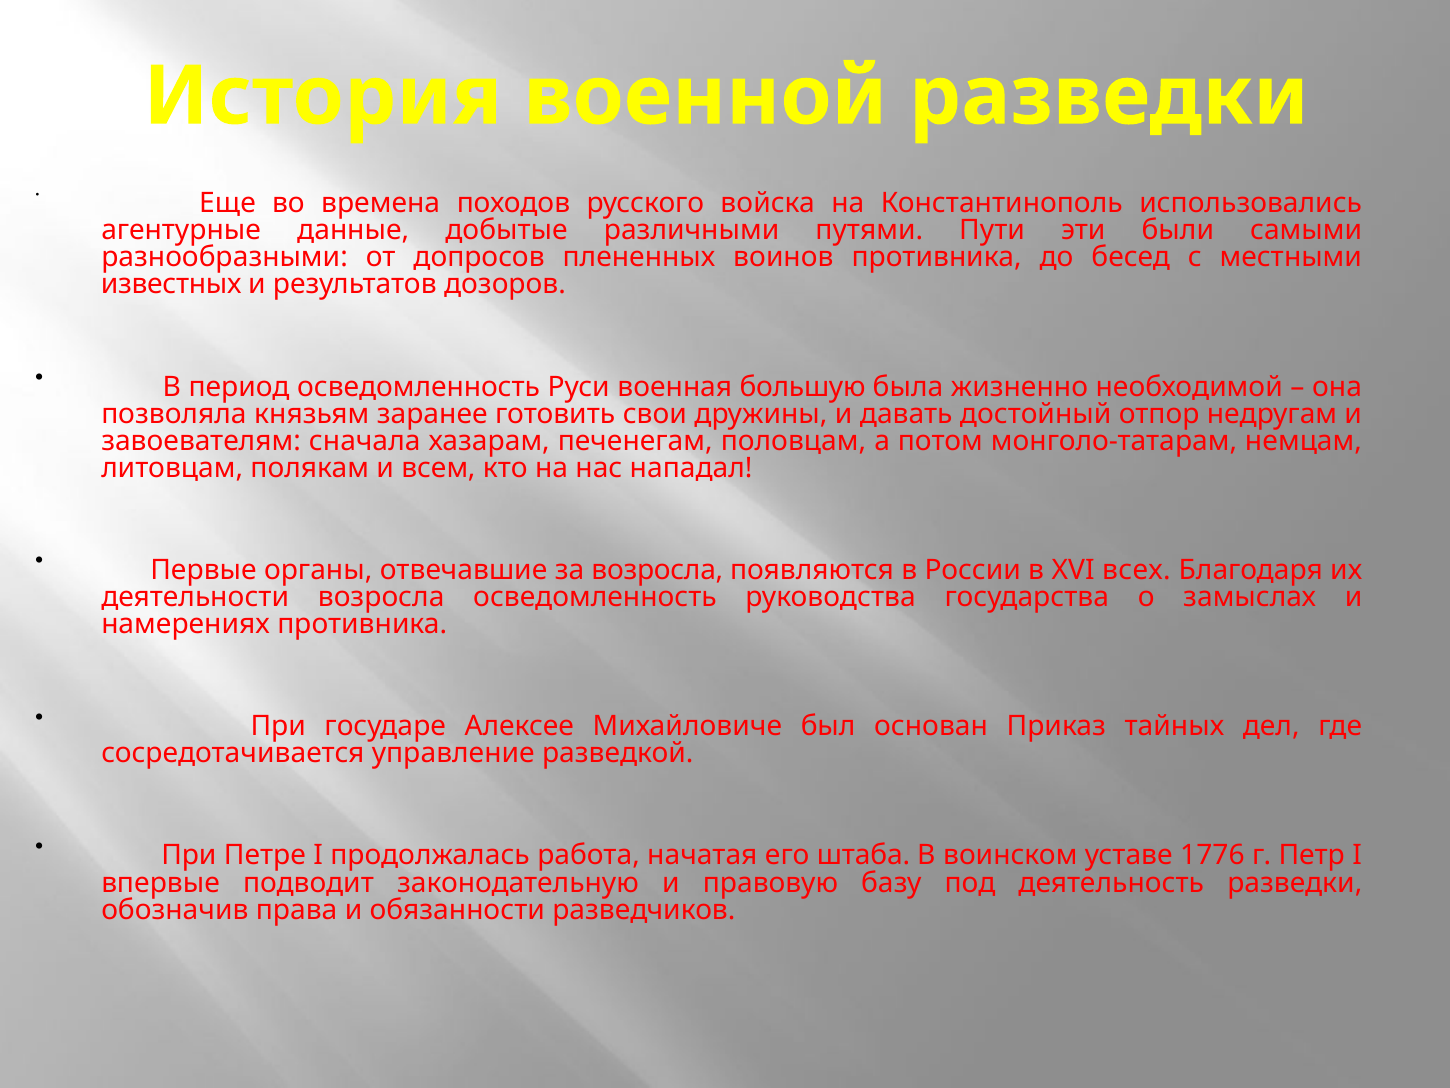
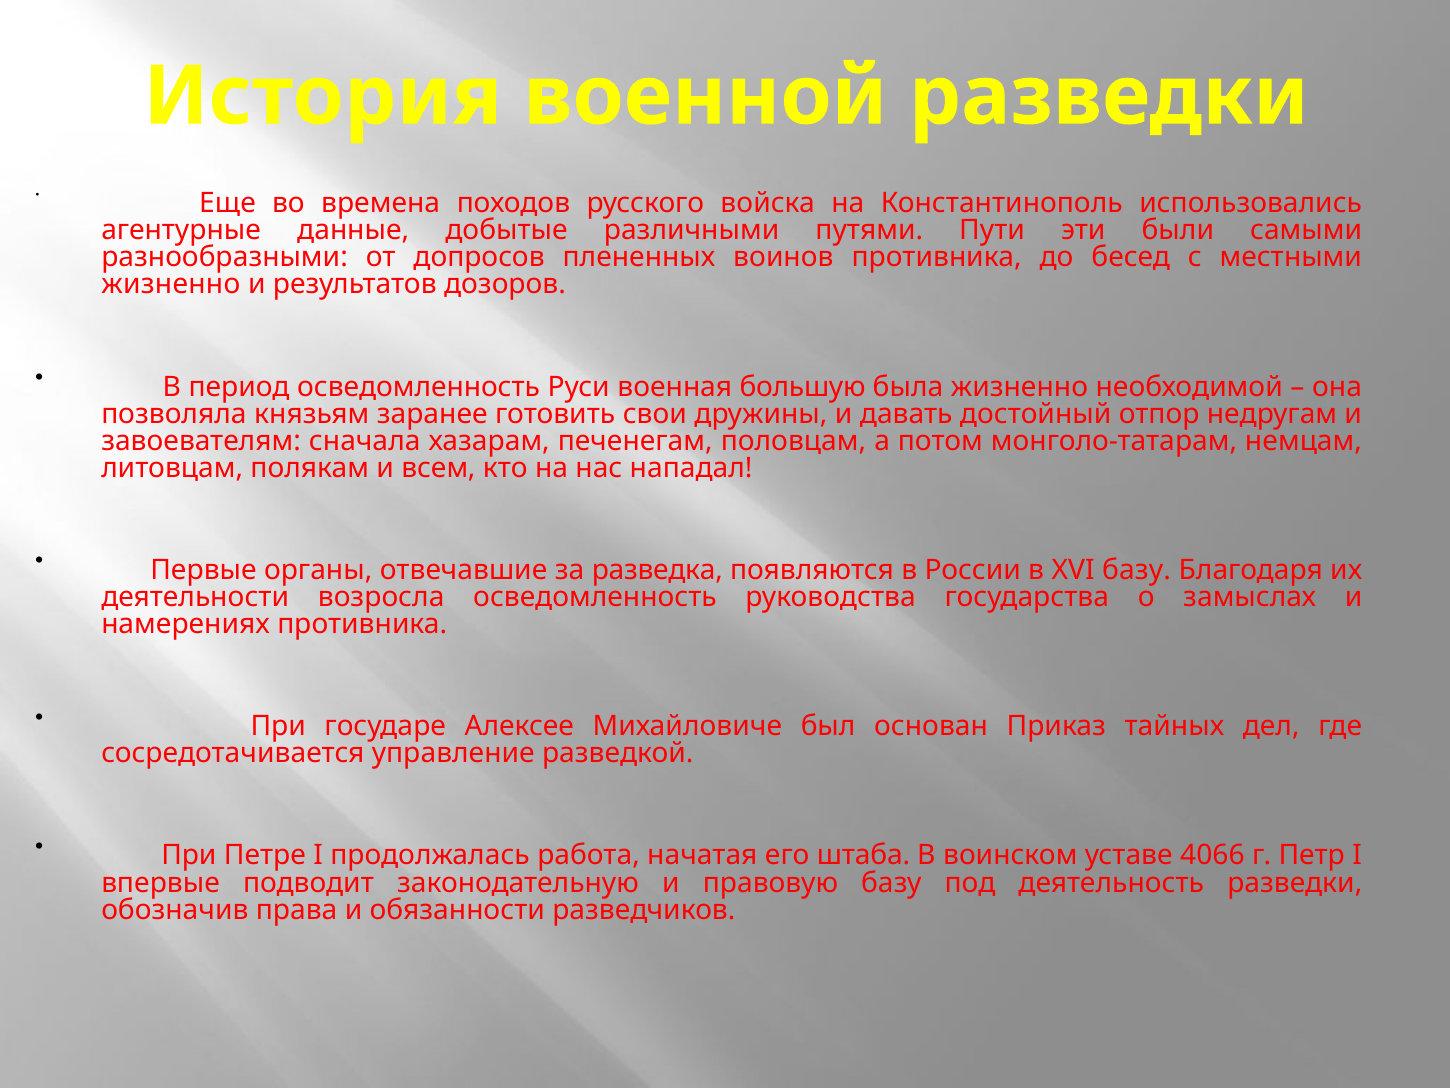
известных at (171, 284): известных -> жизненно
за возросла: возросла -> разведка
XVI всех: всех -> базу
1776: 1776 -> 4066
